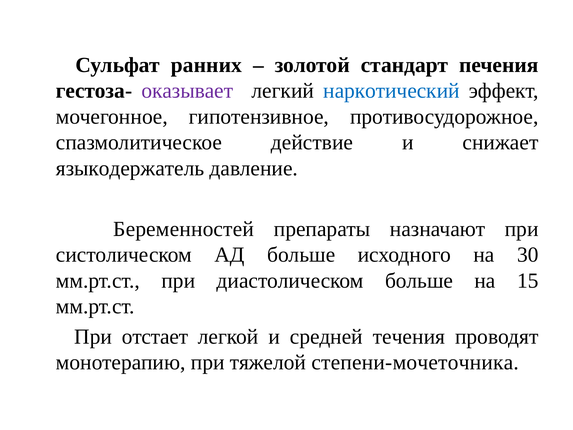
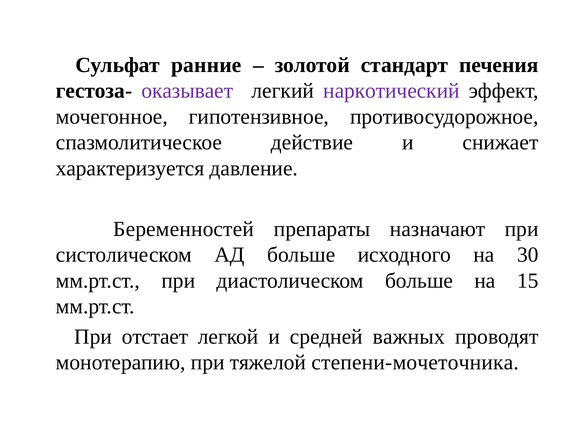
ранних: ранних -> ранние
наркотический colour: blue -> purple
языкодержатель: языкодержатель -> характеризуется
течения: течения -> важных
